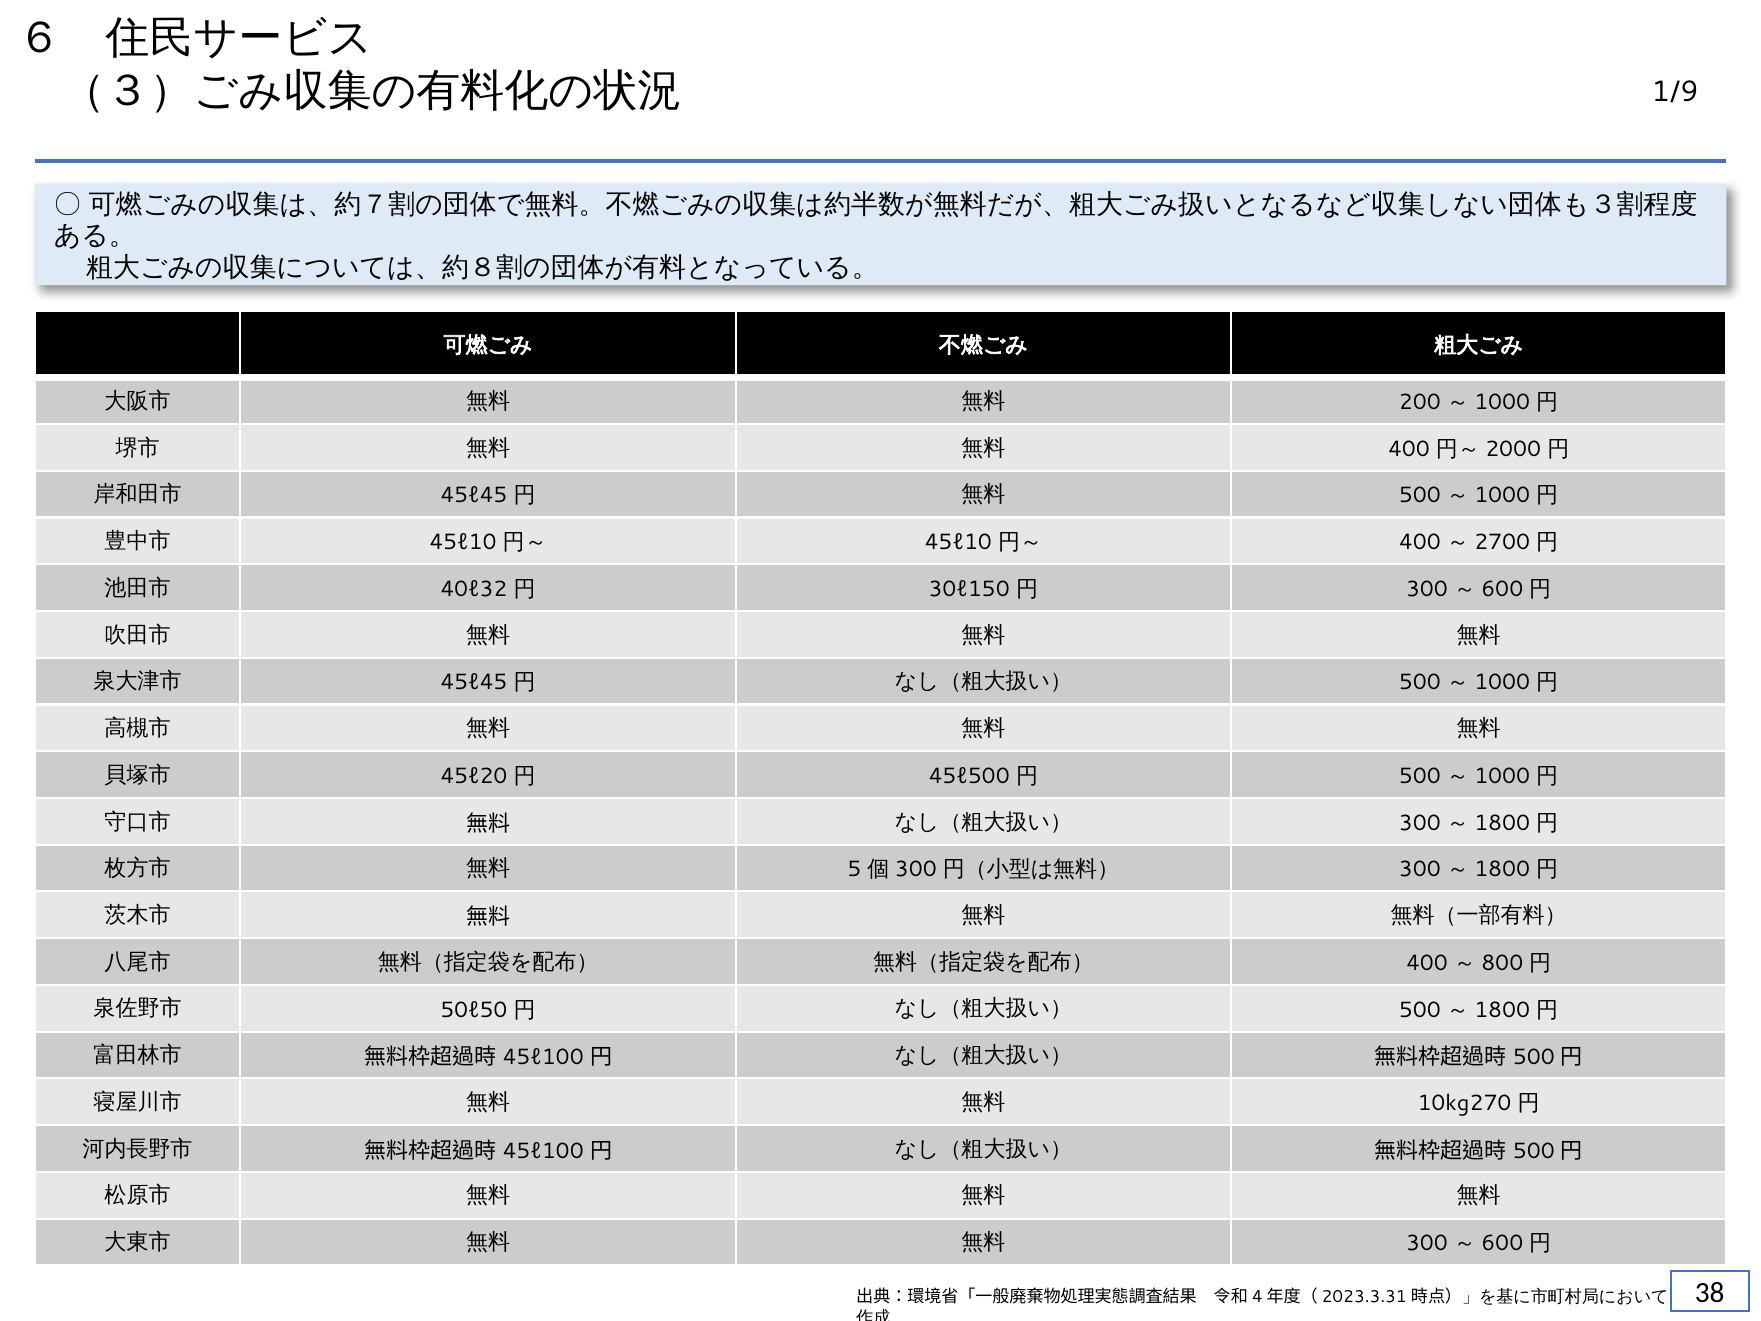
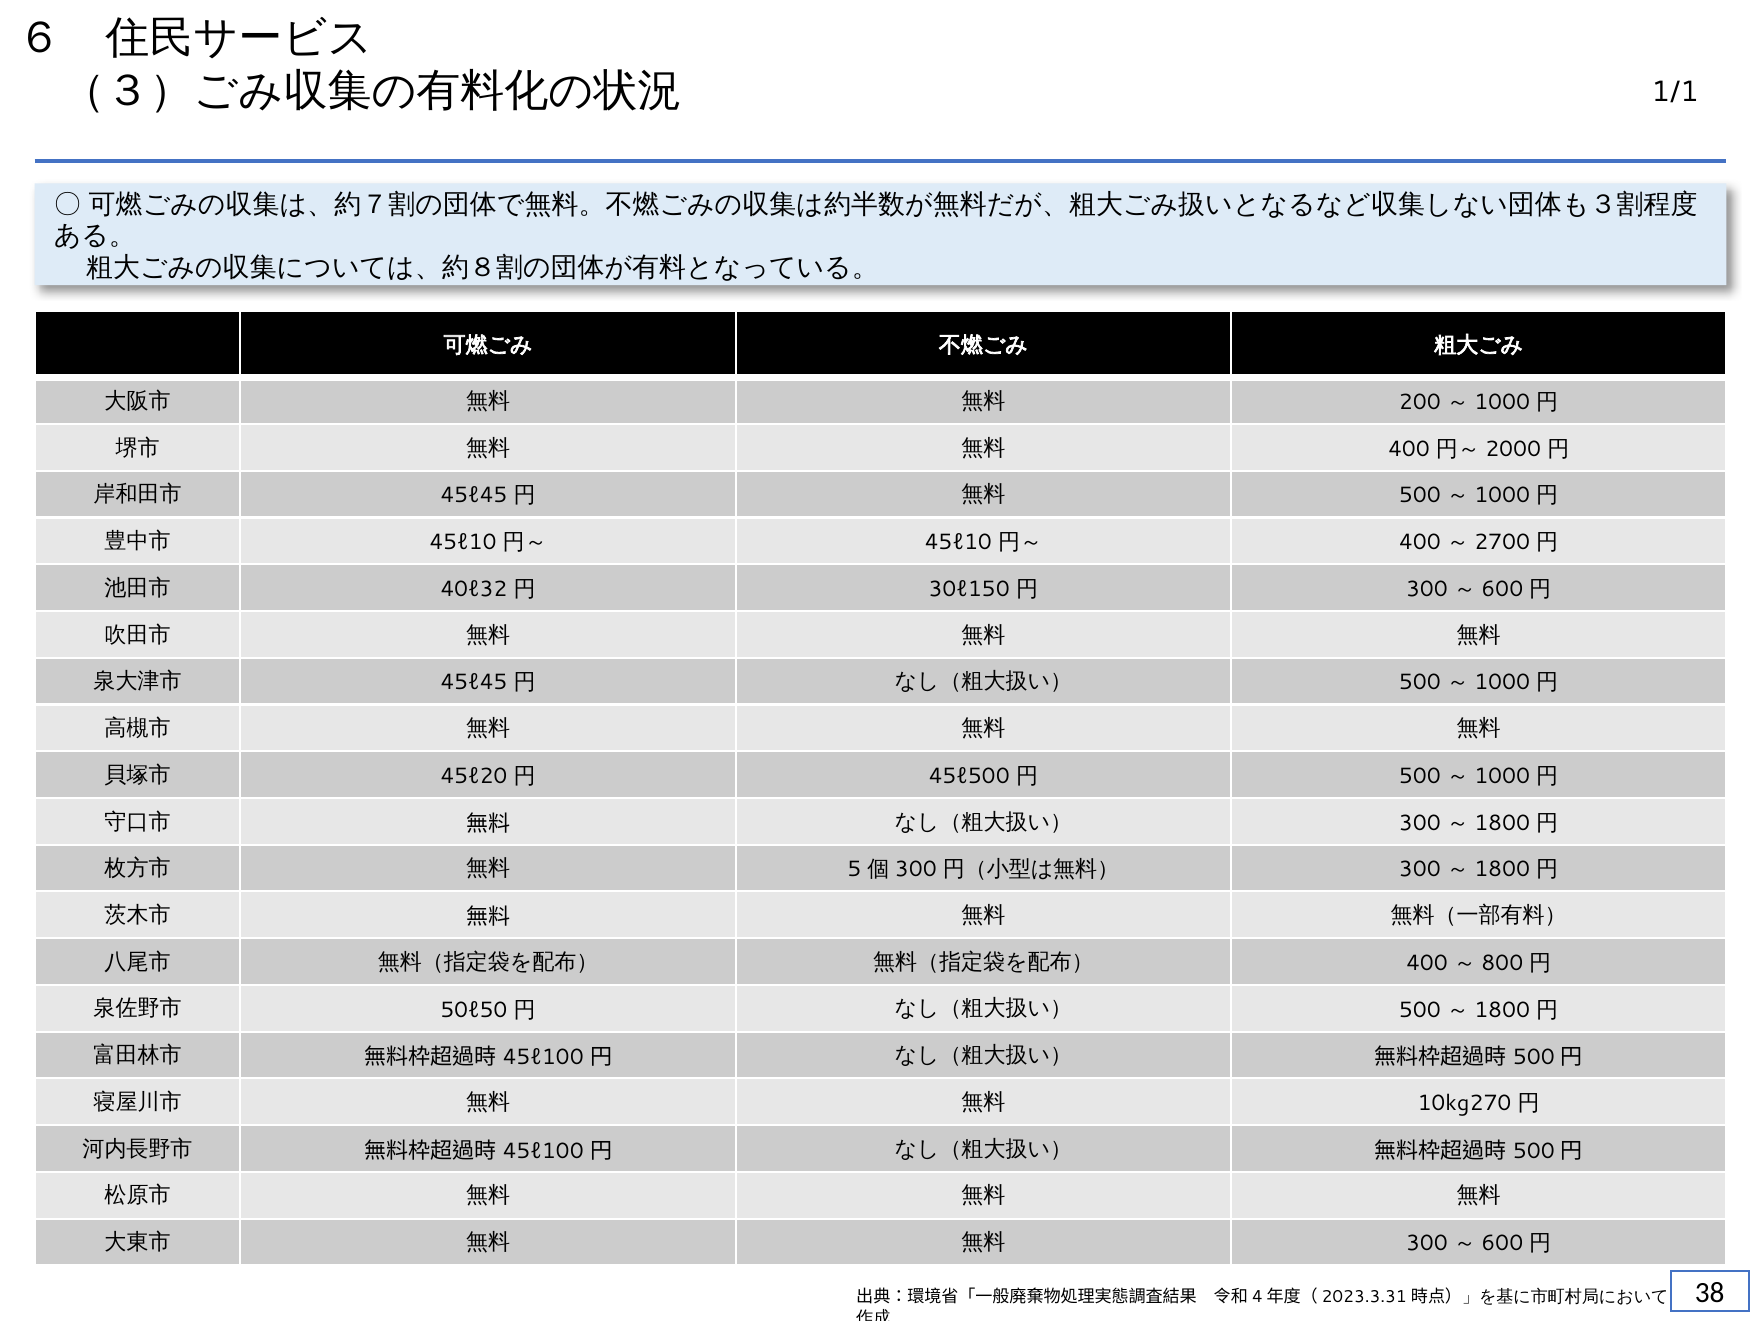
1/9: 1/9 -> 1/1
